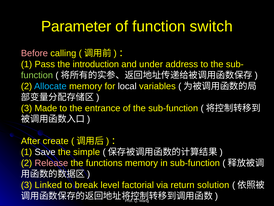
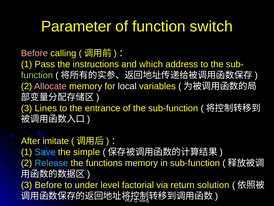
introduction: introduction -> instructions
under: under -> which
Allocate colour: light blue -> pink
Made: Made -> Lines
create: create -> imitate
Save colour: white -> light blue
Release colour: pink -> light blue
3 Linked: Linked -> Before
break: break -> under
